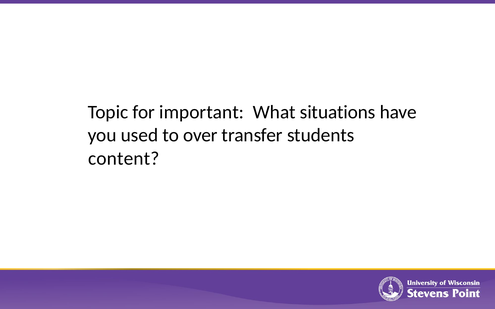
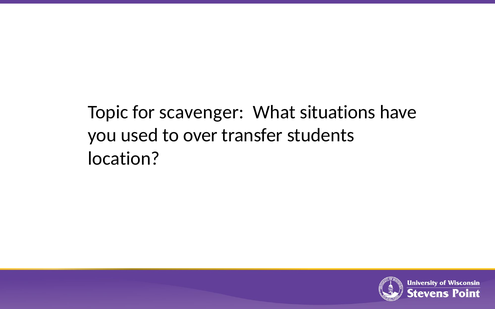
important: important -> scavenger
content: content -> location
